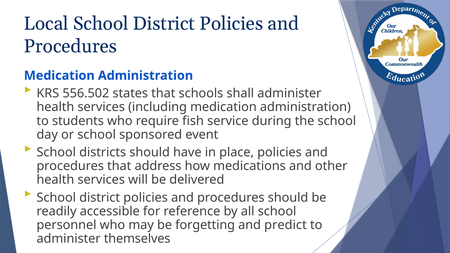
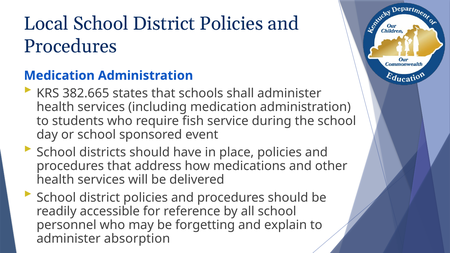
556.502: 556.502 -> 382.665
predict: predict -> explain
themselves: themselves -> absorption
